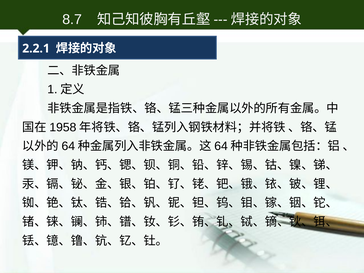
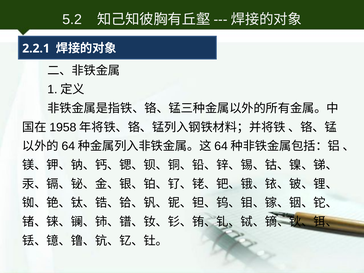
8.7: 8.7 -> 5.2
